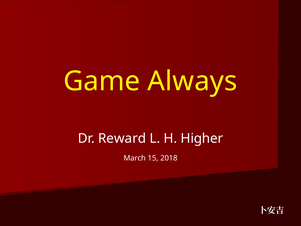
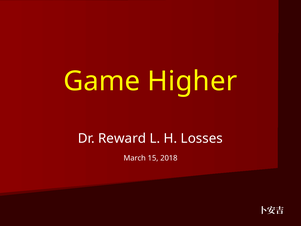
Always: Always -> Higher
Higher: Higher -> Losses
